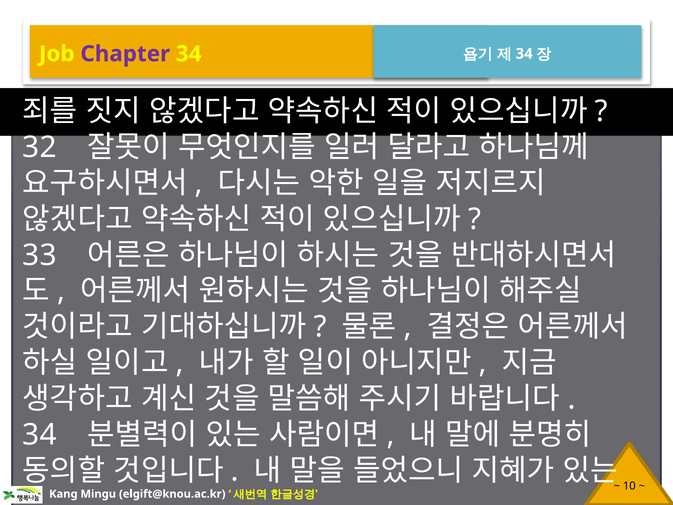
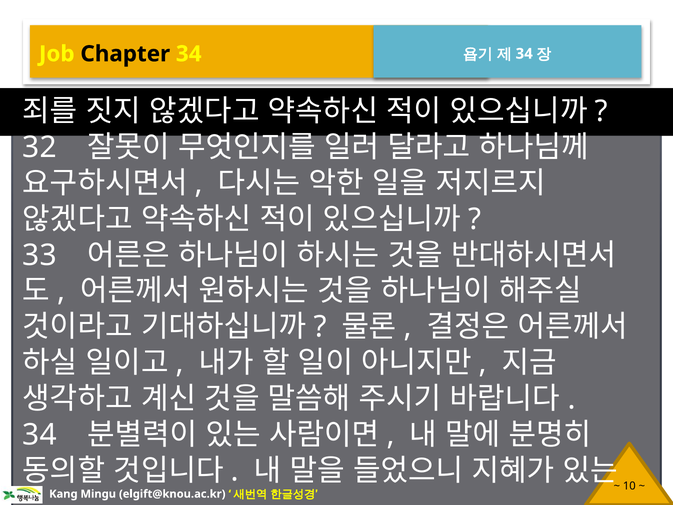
Chapter colour: purple -> black
